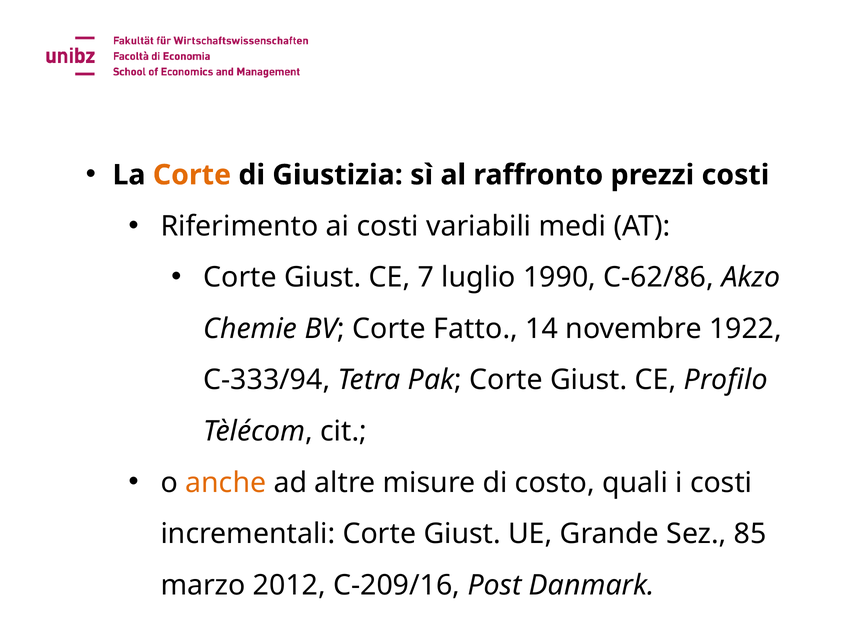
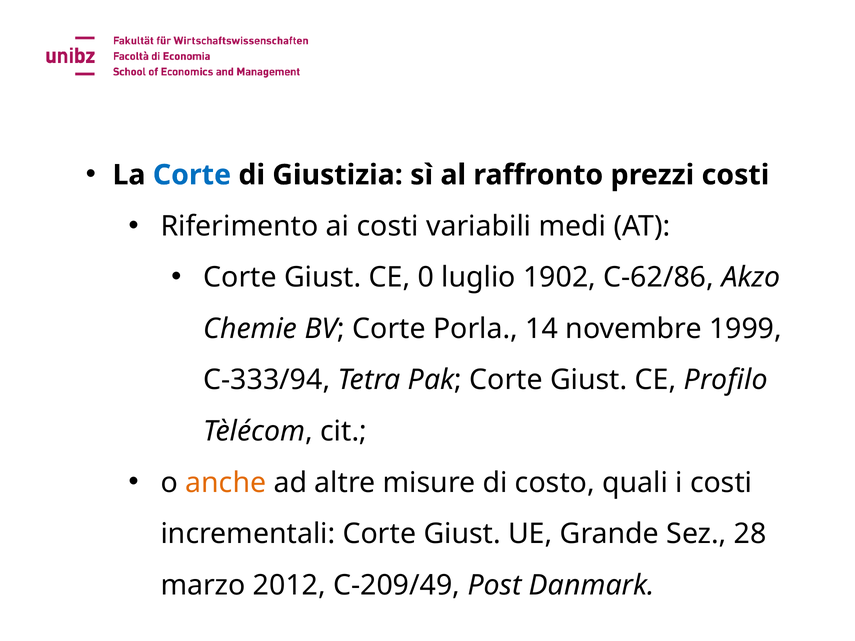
Corte at (192, 175) colour: orange -> blue
7: 7 -> 0
1990: 1990 -> 1902
Fatto: Fatto -> Porla
1922: 1922 -> 1999
85: 85 -> 28
C-209/16: C-209/16 -> C-209/49
